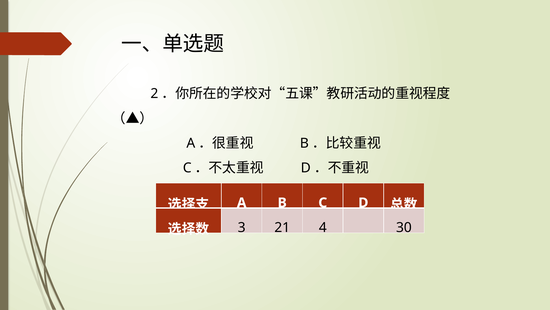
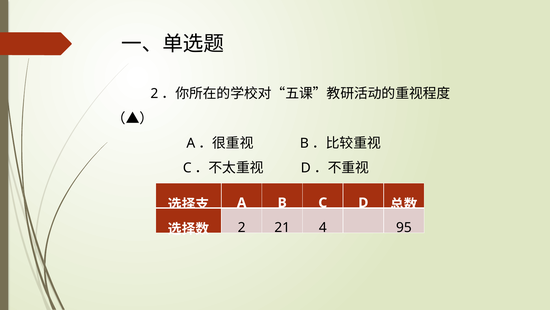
3 at (242, 227): 3 -> 2
30: 30 -> 95
